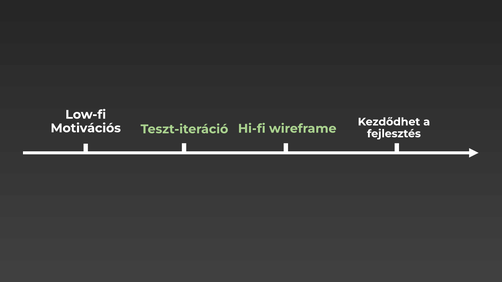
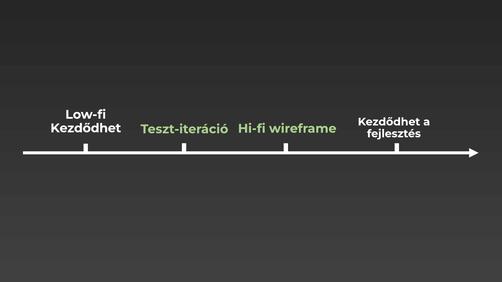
Motivációs at (86, 128): Motivációs -> Kezdődhet
